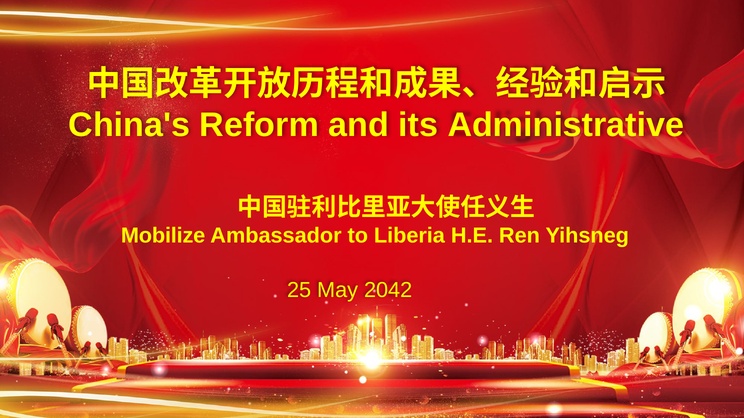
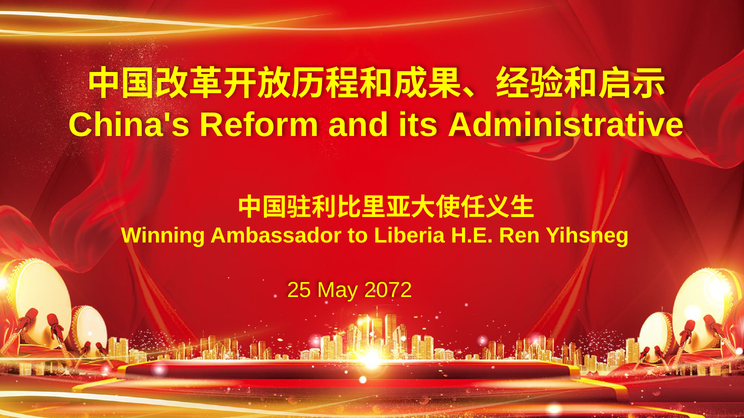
Mobilize: Mobilize -> Winning
2042: 2042 -> 2072
